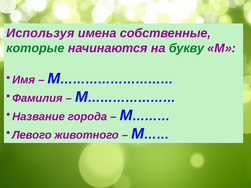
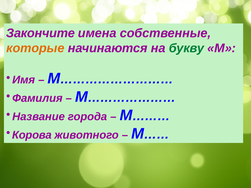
Используя: Используя -> Закончите
которые colour: green -> orange
Левого: Левого -> Корова
